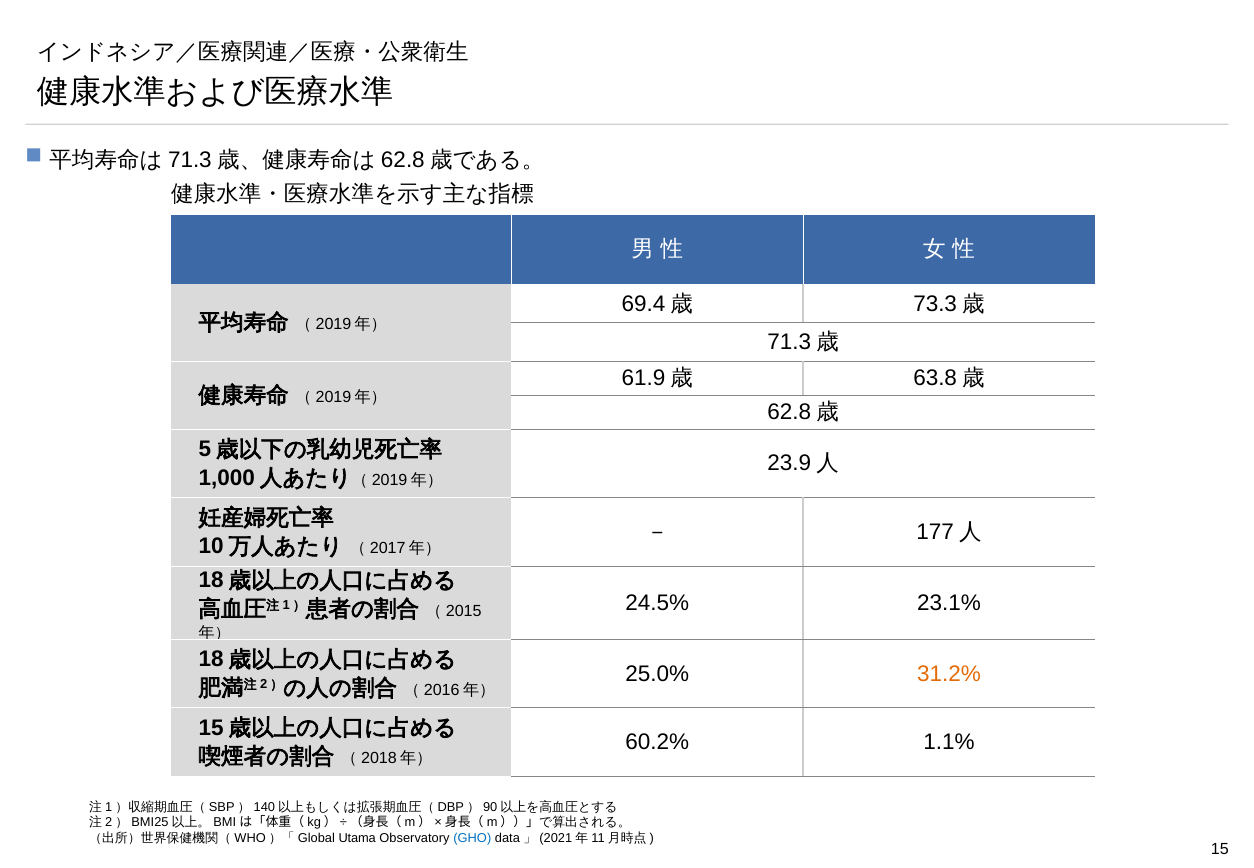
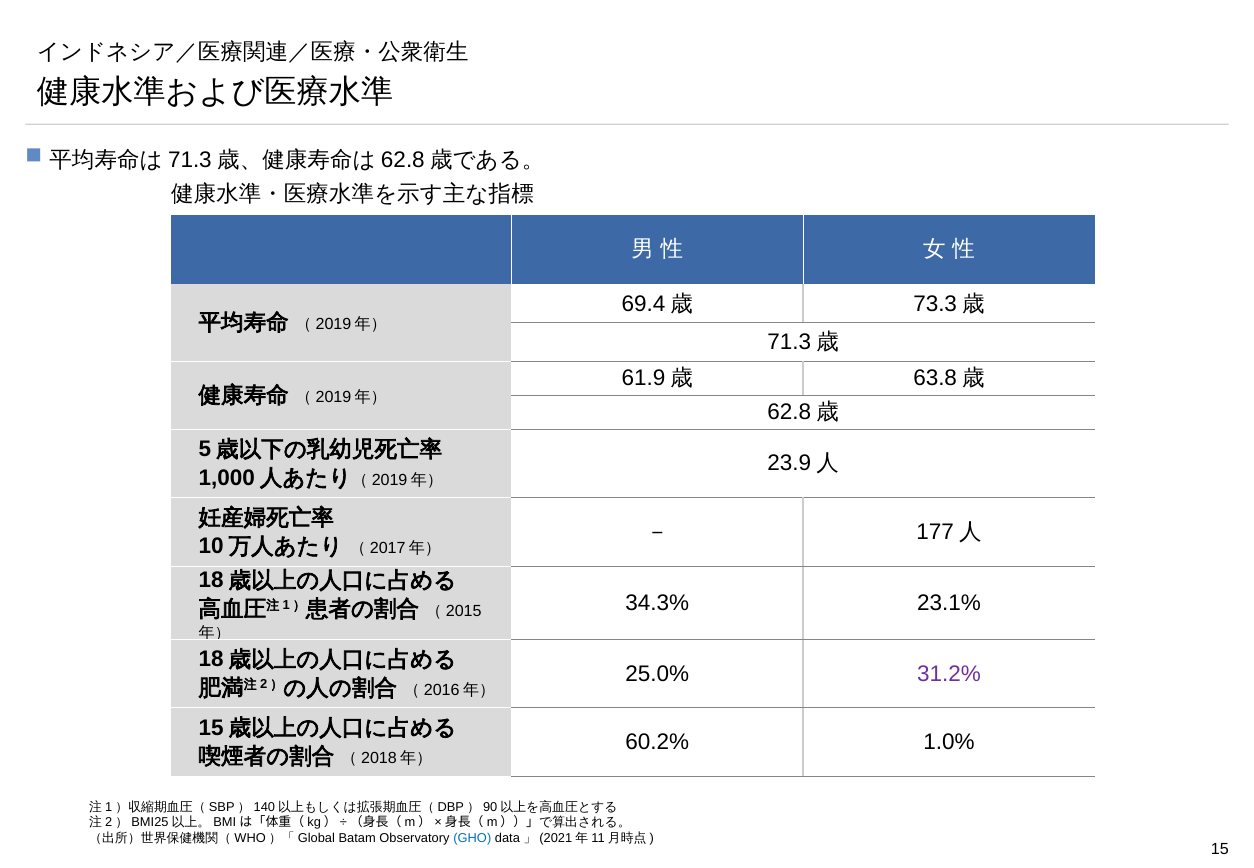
24.5%: 24.5% -> 34.3%
31.2% colour: orange -> purple
1.1%: 1.1% -> 1.0%
Utama: Utama -> Batam
